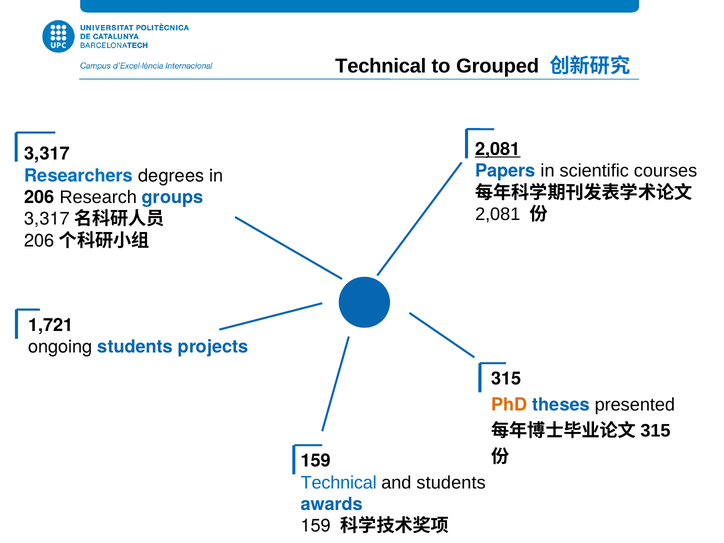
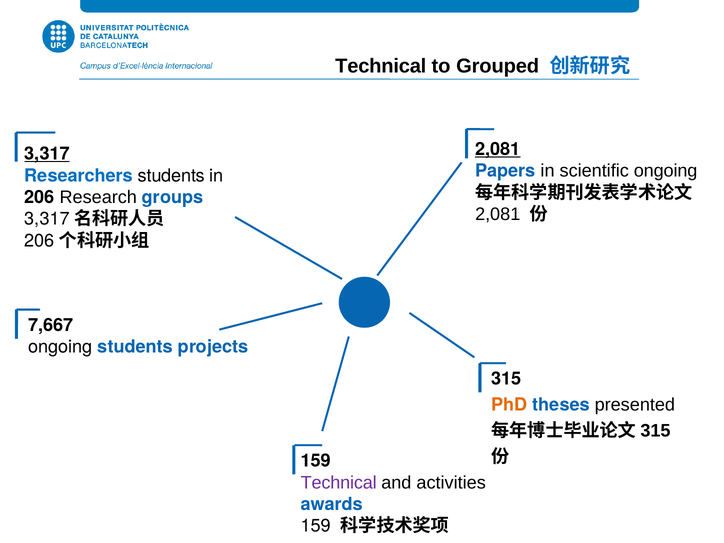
3,317 underline: none -> present
scientific courses: courses -> ongoing
Researchers degrees: degrees -> students
1,721: 1,721 -> 7,667
Technical at (339, 483) colour: blue -> purple
and students: students -> activities
